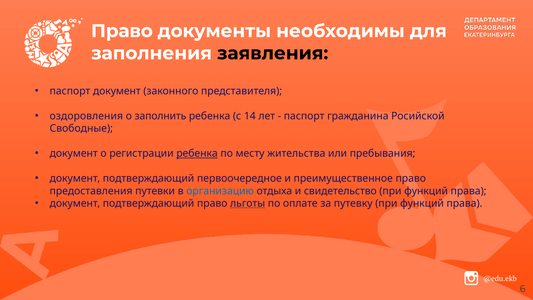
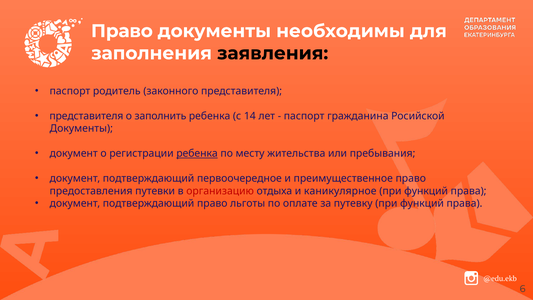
паспорт документ: документ -> родитель
оздоровления at (86, 116): оздоровления -> представителя
Свободные at (81, 128): Свободные -> Документы
организацию colour: blue -> red
свидетельство: свидетельство -> каникулярное
льготы underline: present -> none
